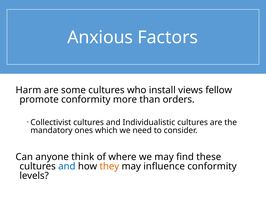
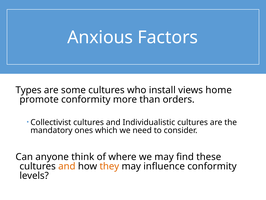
Harm: Harm -> Types
fellow: fellow -> home
and at (67, 166) colour: blue -> orange
